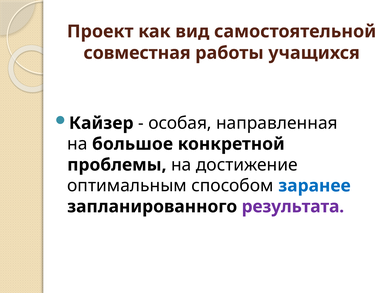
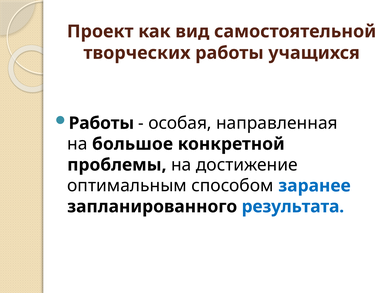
совместная: совместная -> творческих
Кайзер at (101, 123): Кайзер -> Работы
результата colour: purple -> blue
